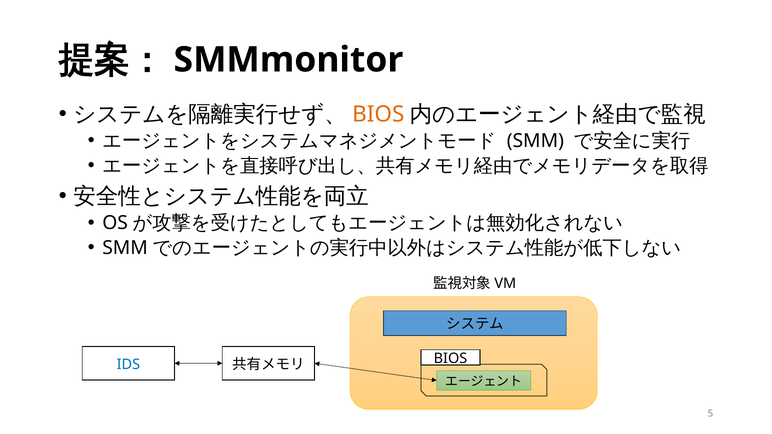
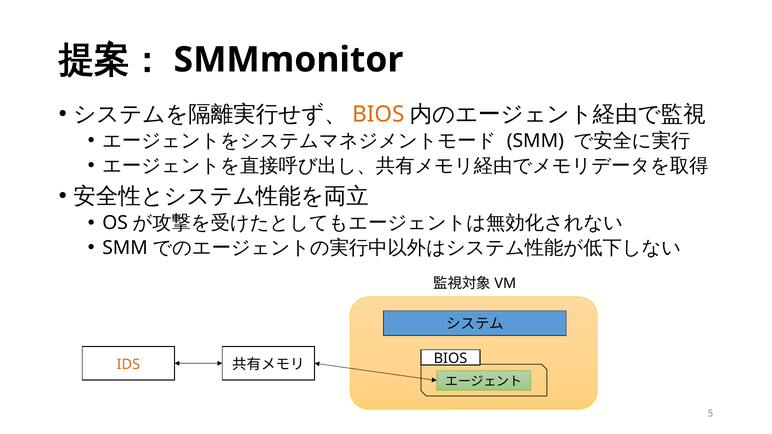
IDS colour: blue -> orange
